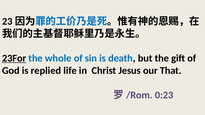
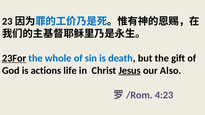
replied: replied -> actions
Jesus underline: none -> present
That: That -> Also
0:23: 0:23 -> 4:23
